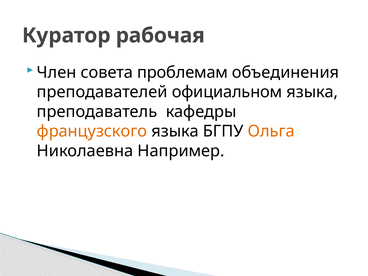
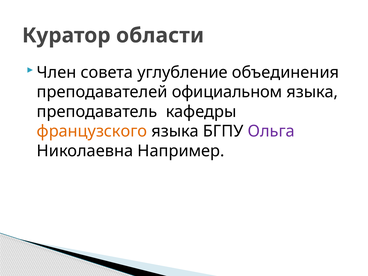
рабочая: рабочая -> области
проблемам: проблемам -> углубление
Ольга colour: orange -> purple
